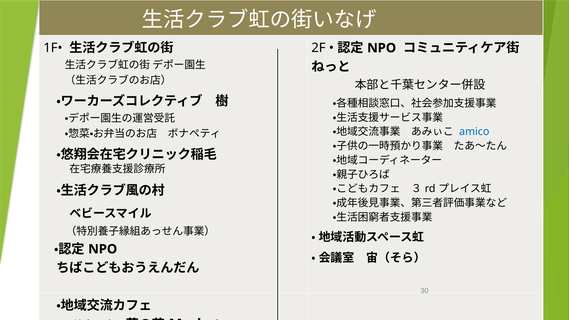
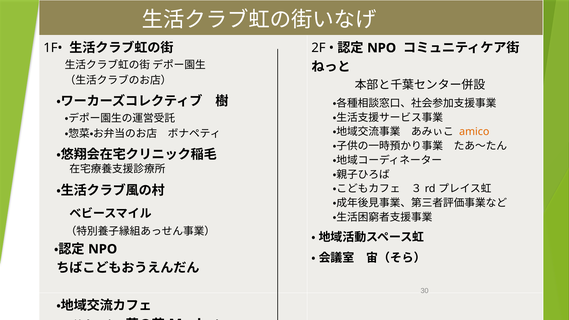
amico colour: blue -> orange
